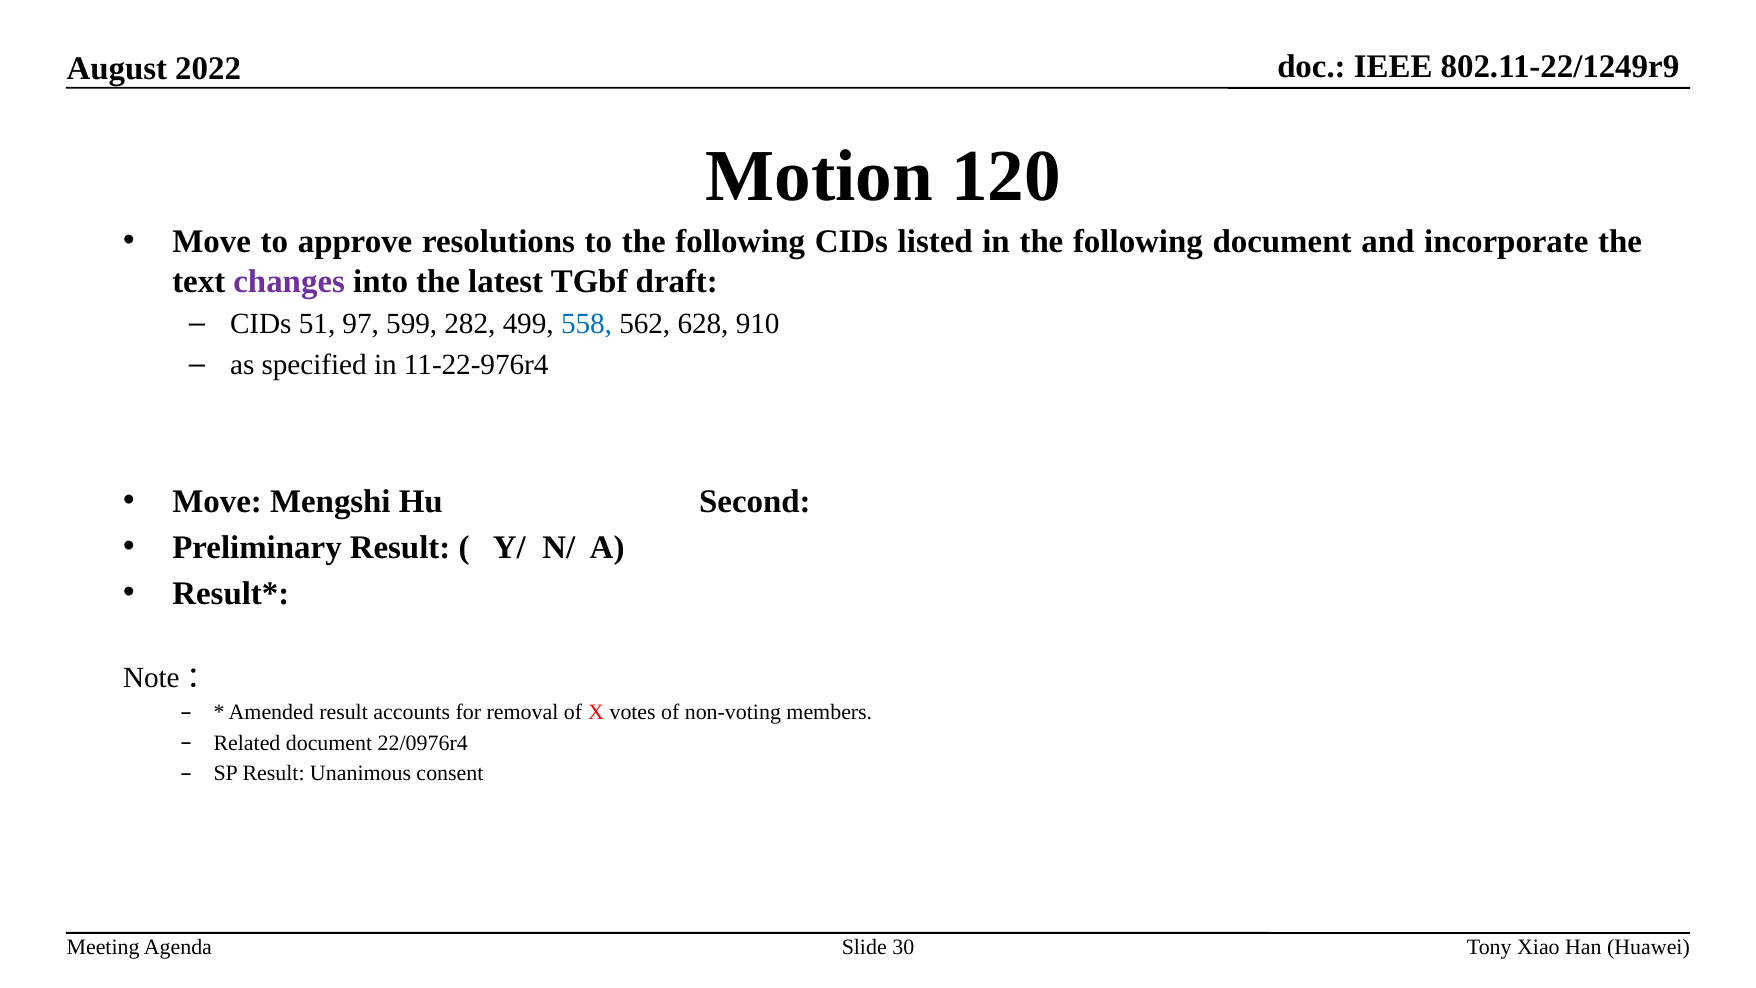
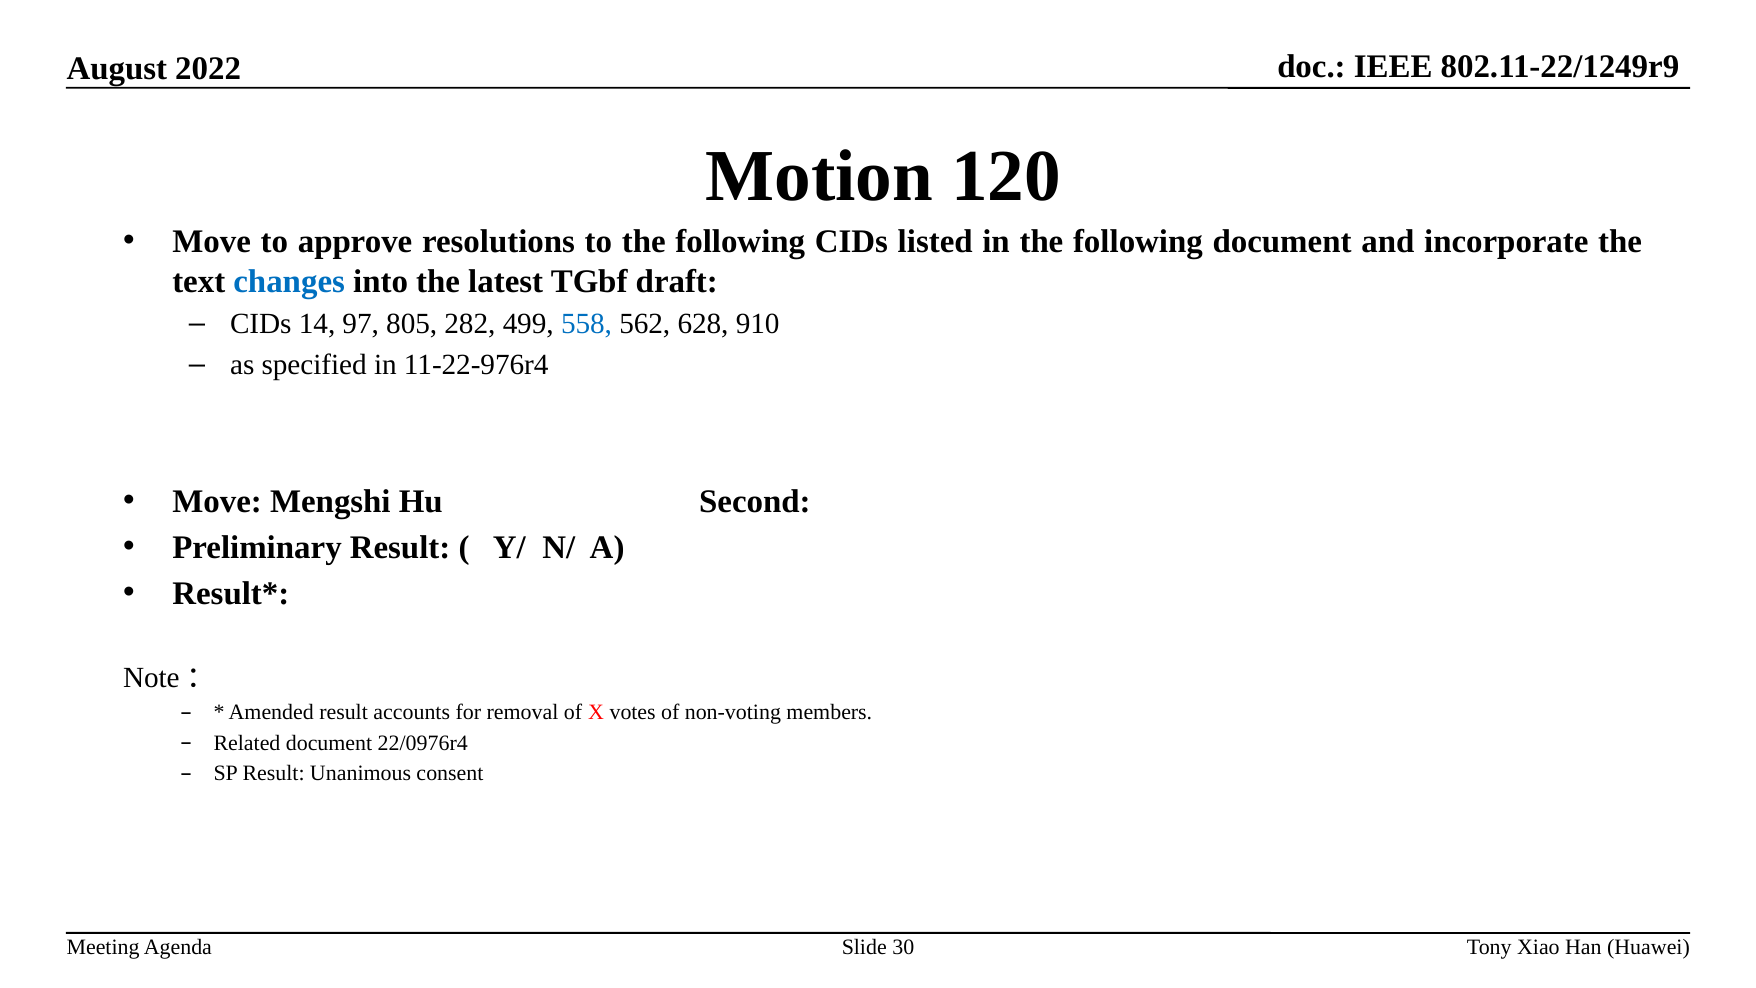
changes colour: purple -> blue
51: 51 -> 14
599: 599 -> 805
